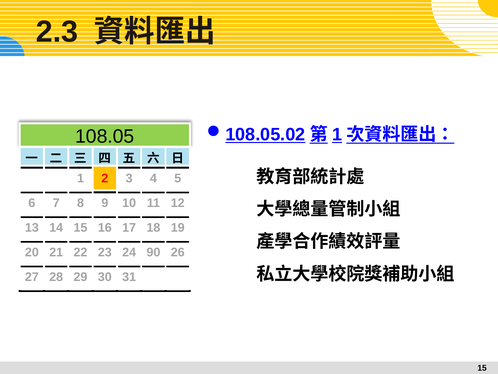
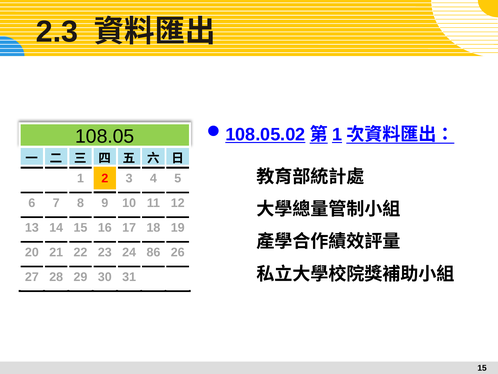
90: 90 -> 86
